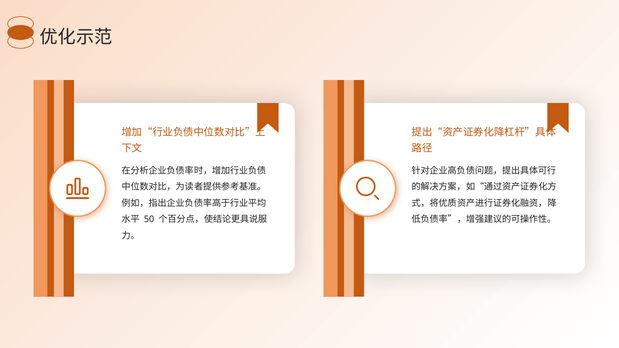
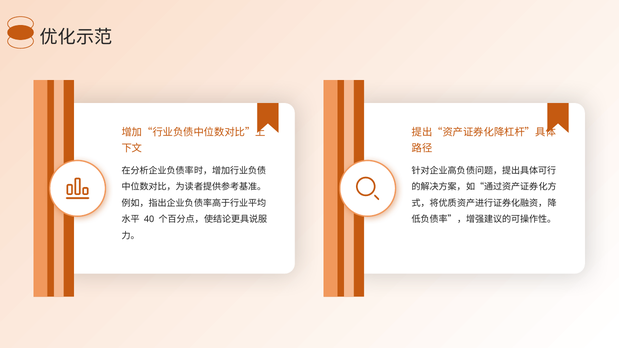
50: 50 -> 40
